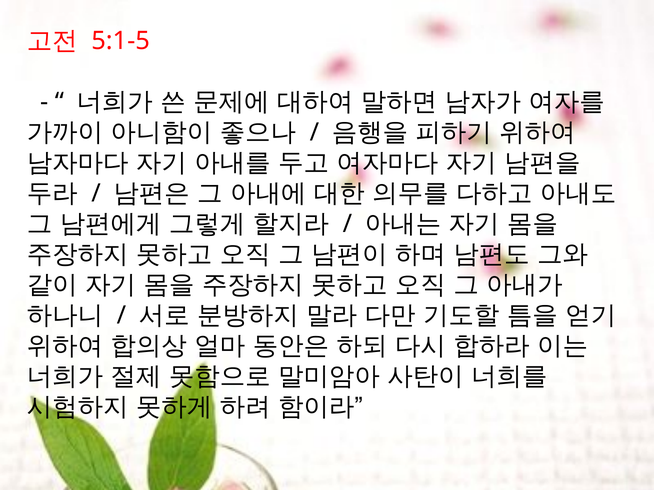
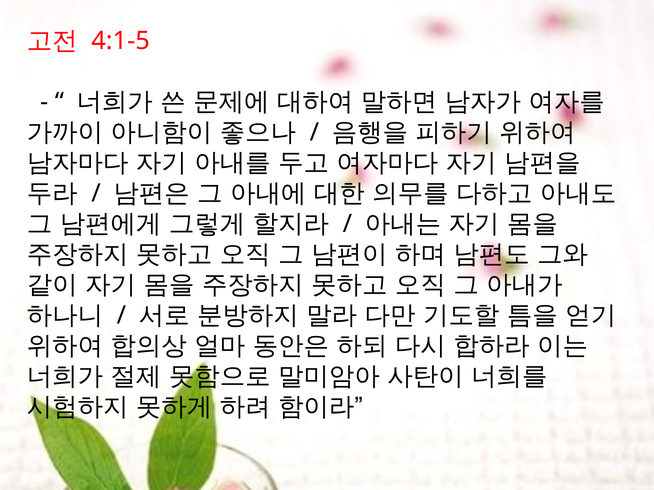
5:1-5: 5:1-5 -> 4:1-5
